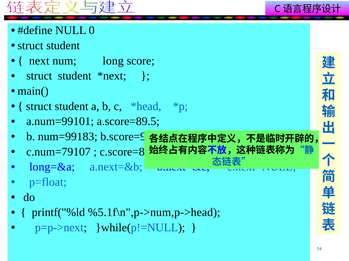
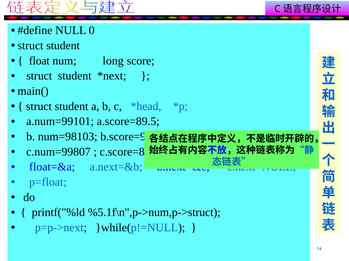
next: next -> float
num=99183: num=99183 -> num=98103
c.num=79107: c.num=79107 -> c.num=99807
long=&a: long=&a -> float=&a
%5.1f\n",p->num,p->head: %5.1f\n",p->num,p->head -> %5.1f\n",p->num,p->struct
